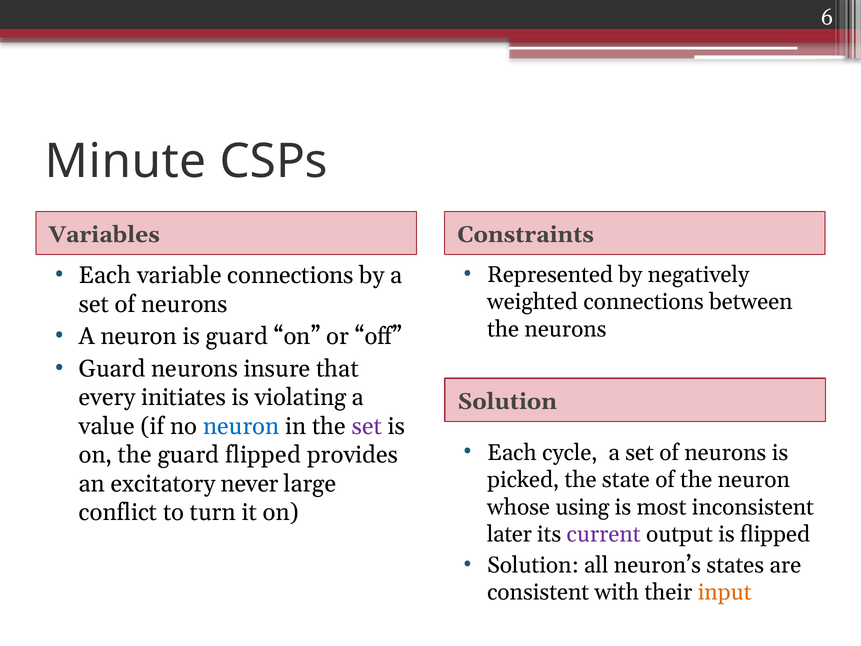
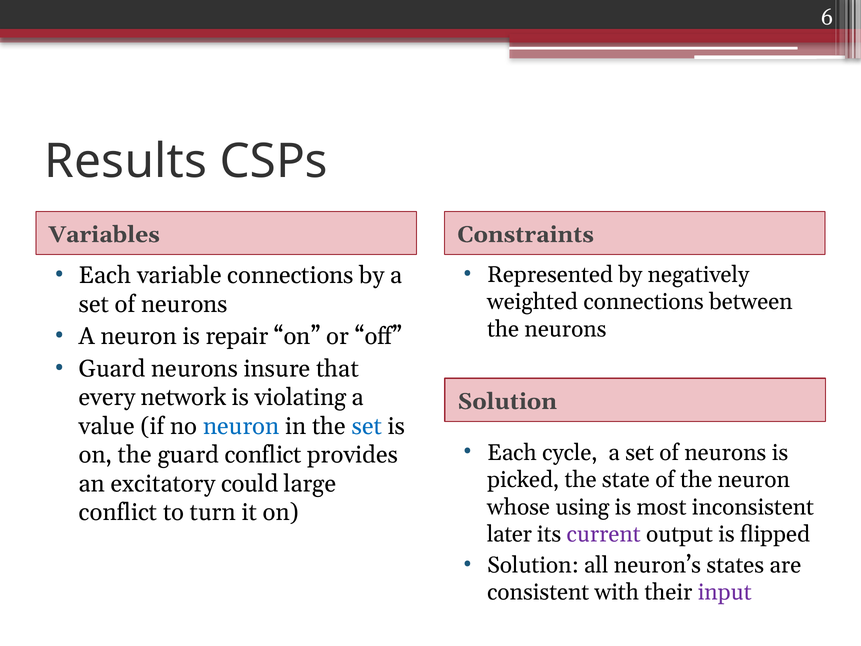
Minute: Minute -> Results
is guard: guard -> repair
initiates: initiates -> network
set at (367, 426) colour: purple -> blue
guard flipped: flipped -> conflict
never: never -> could
input colour: orange -> purple
